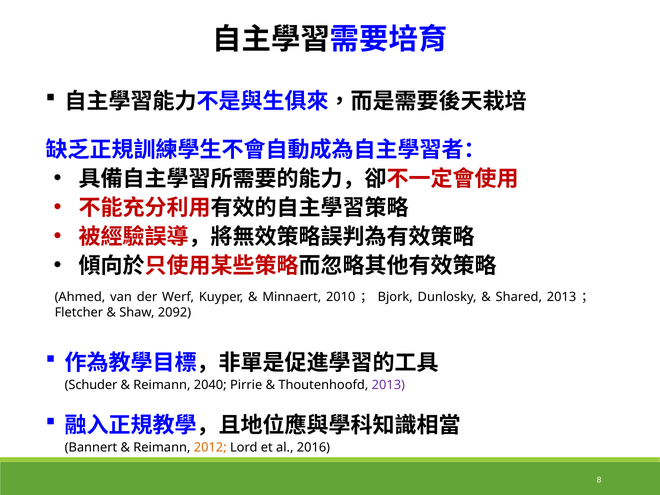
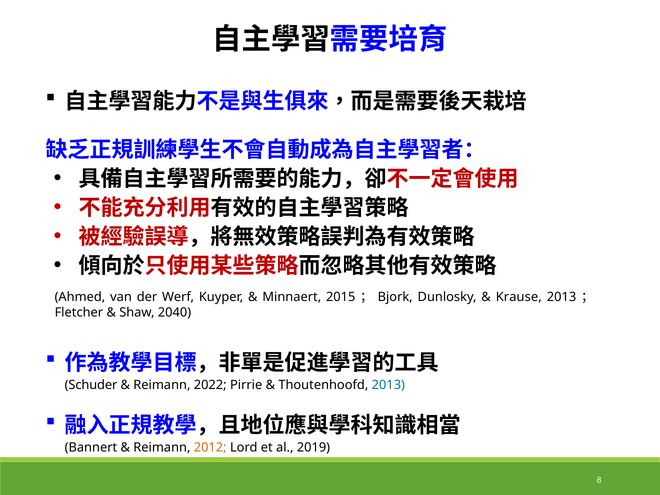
2010: 2010 -> 2015
Shared: Shared -> Krause
2092: 2092 -> 2040
2040: 2040 -> 2022
2013 at (388, 385) colour: purple -> blue
2016: 2016 -> 2019
